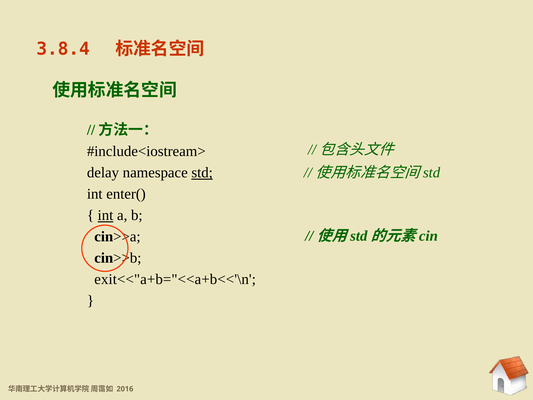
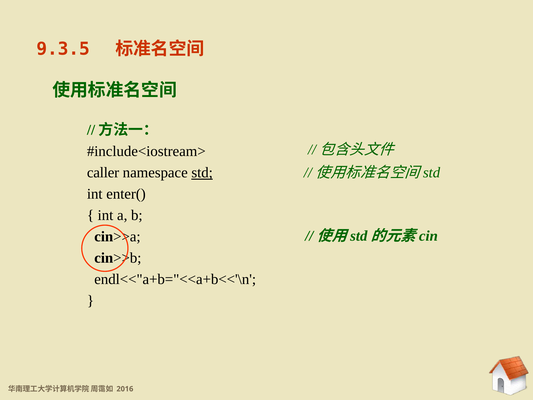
3.8.4: 3.8.4 -> 9.3.5
delay: delay -> caller
int at (105, 215) underline: present -> none
exit<<"a+b="<<a+b<<'\n: exit<<"a+b="<<a+b<<'\n -> endl<<"a+b="<<a+b<<'\n
